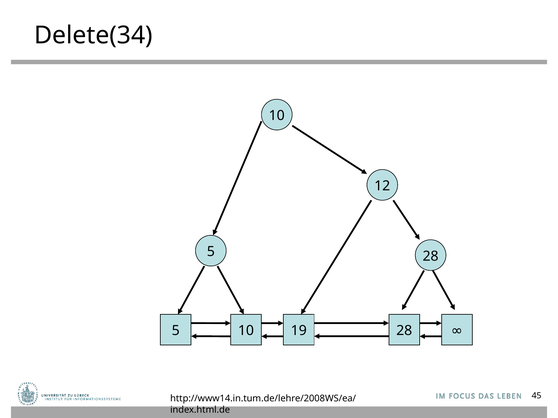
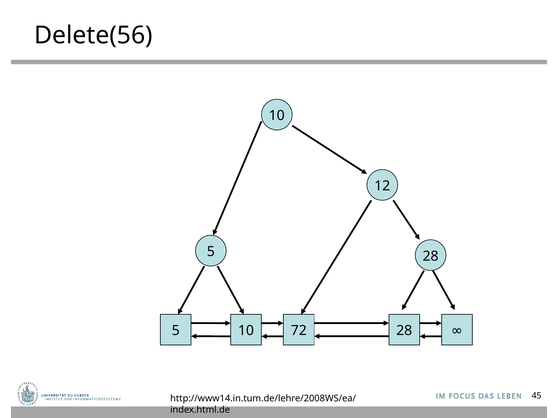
Delete(34: Delete(34 -> Delete(56
19: 19 -> 72
